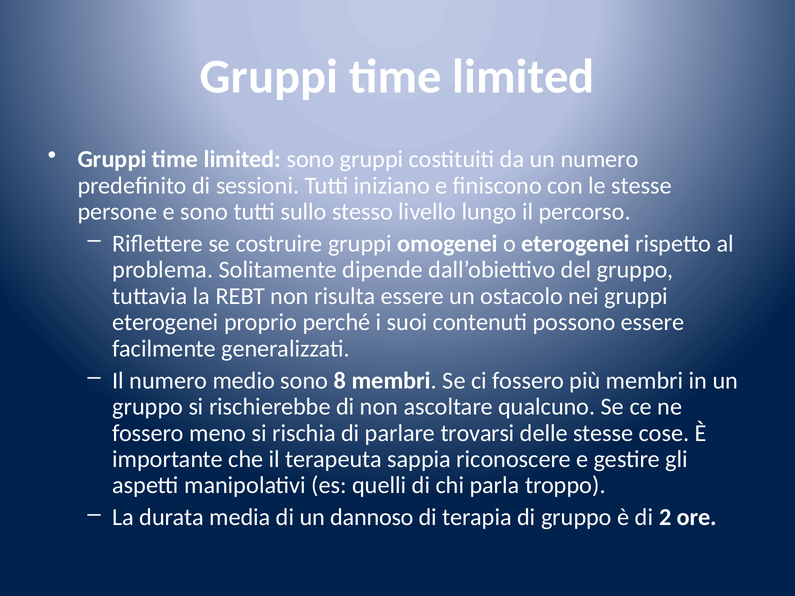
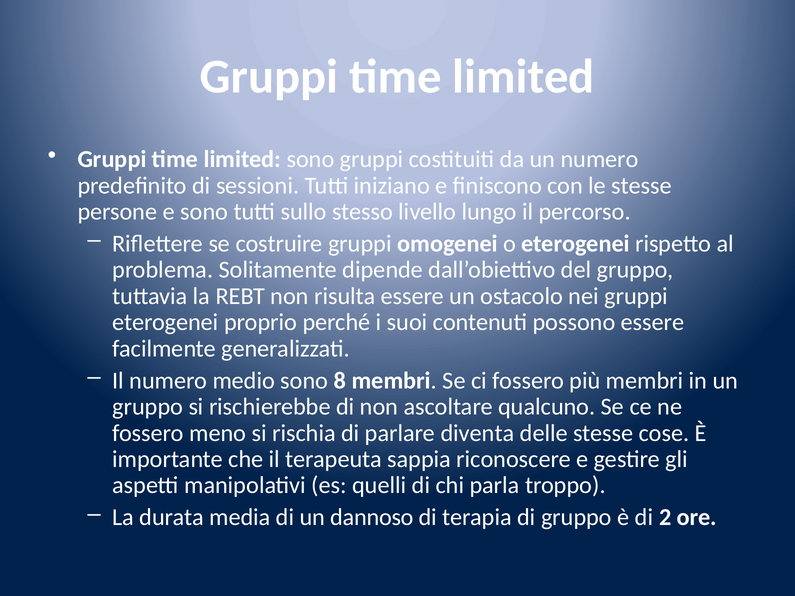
trovarsi: trovarsi -> diventa
